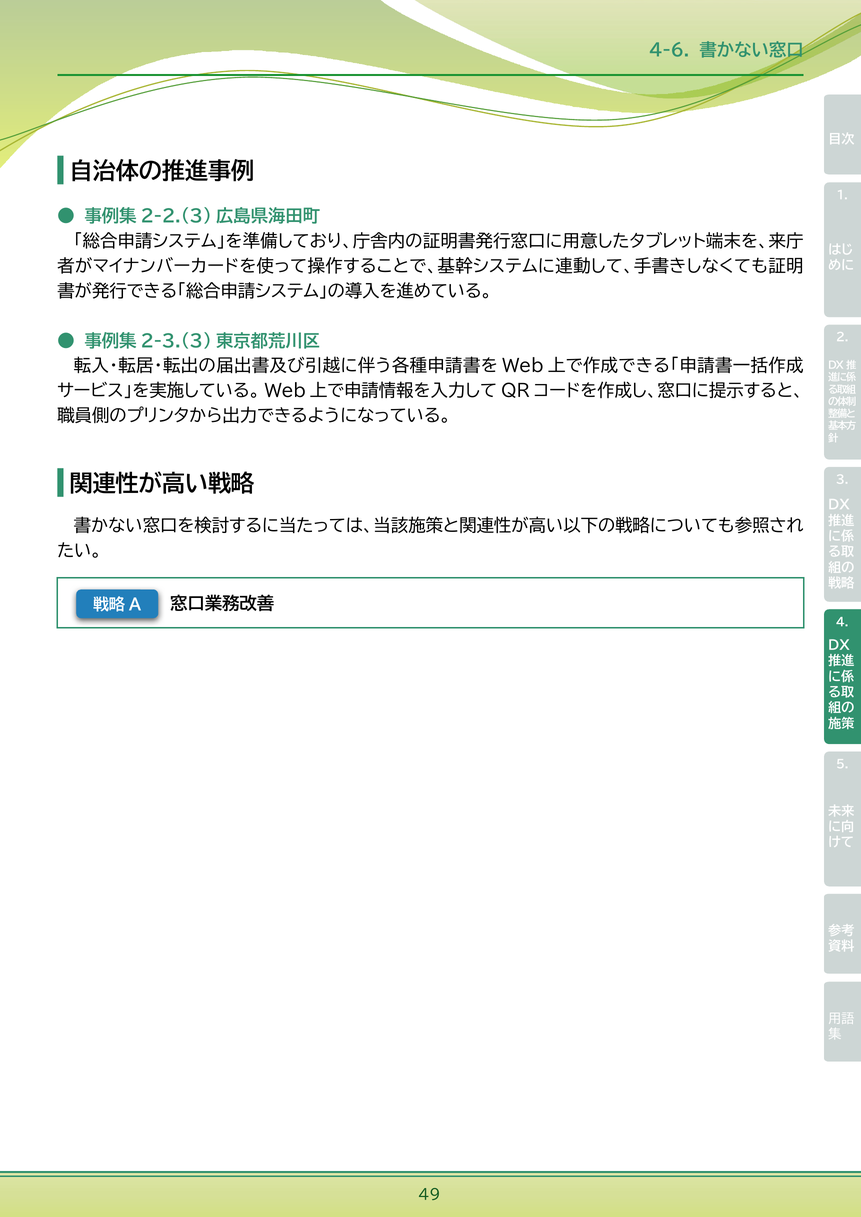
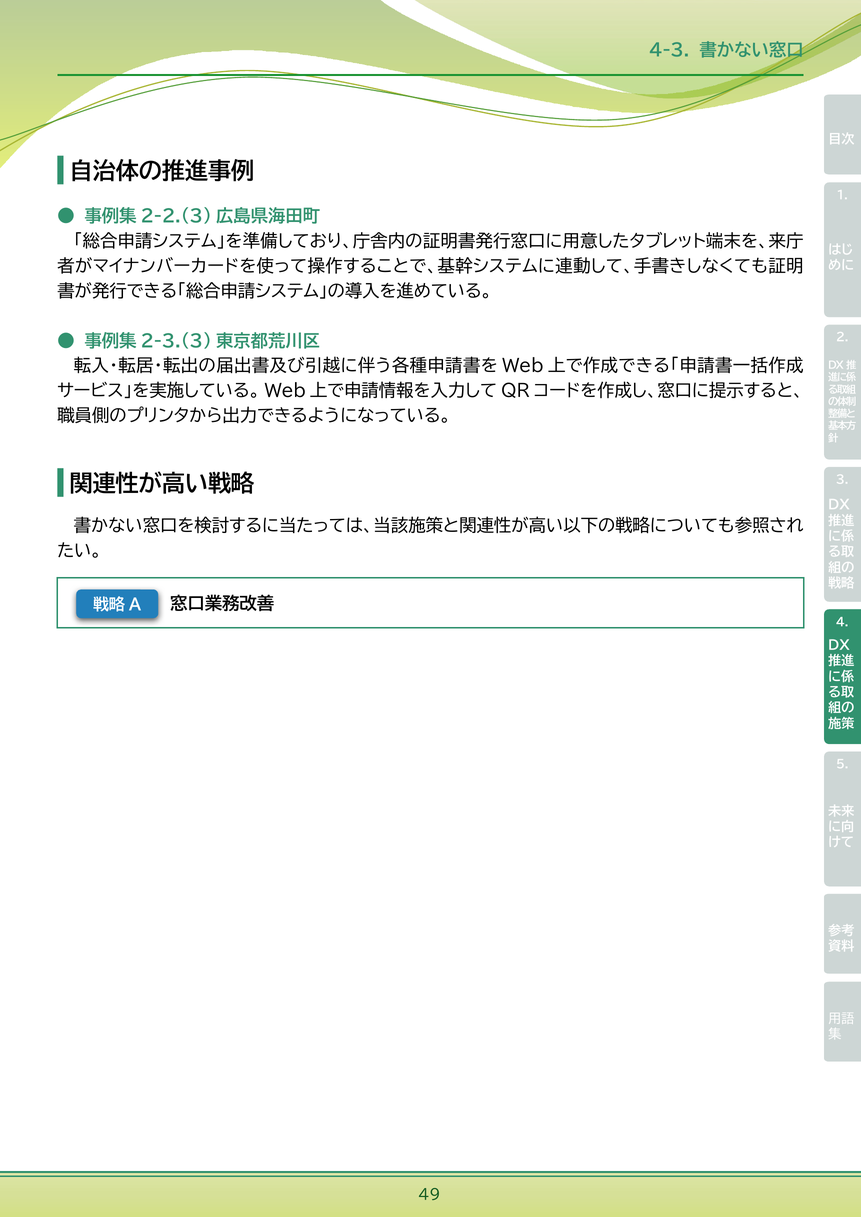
4-6: 4-6 -> 4-3
